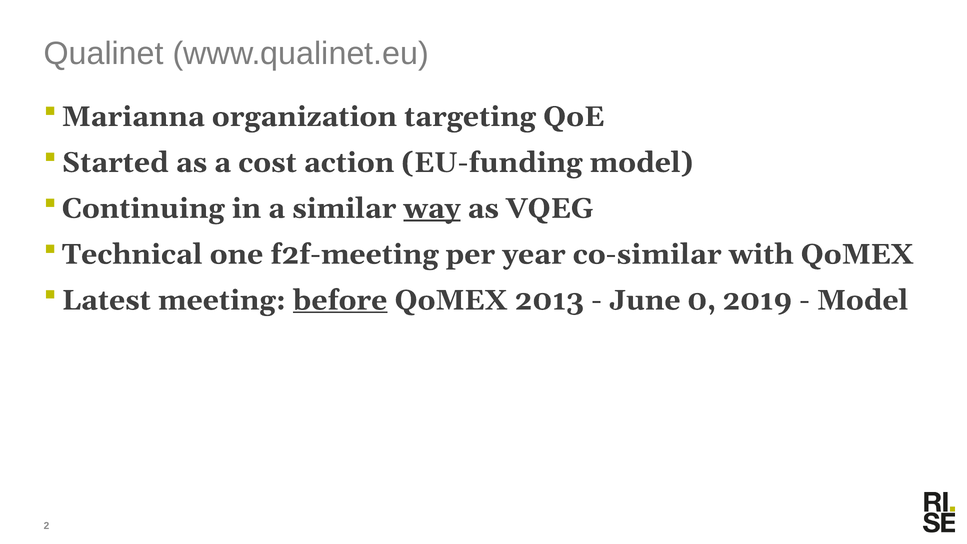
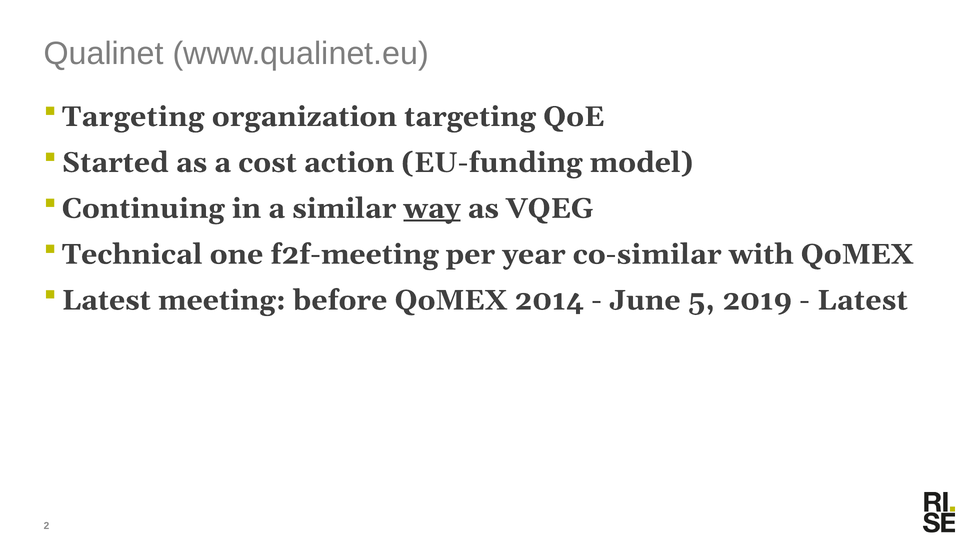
Marianna at (133, 117): Marianna -> Targeting
before underline: present -> none
2013: 2013 -> 2014
0: 0 -> 5
Model at (863, 300): Model -> Latest
